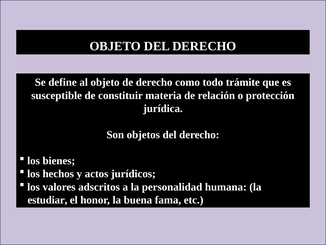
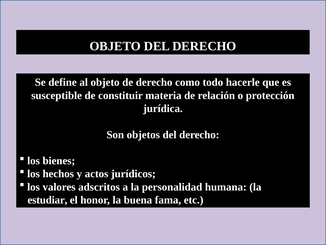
trámite: trámite -> hacerle
